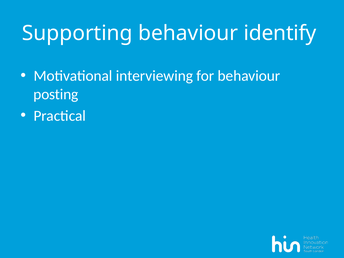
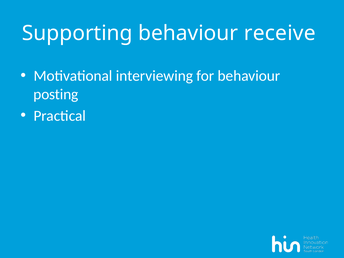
identify: identify -> receive
